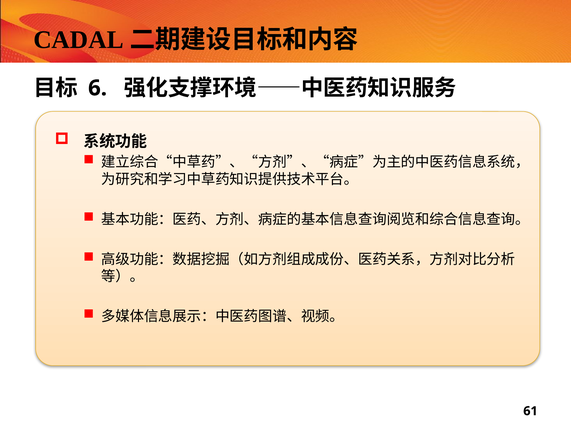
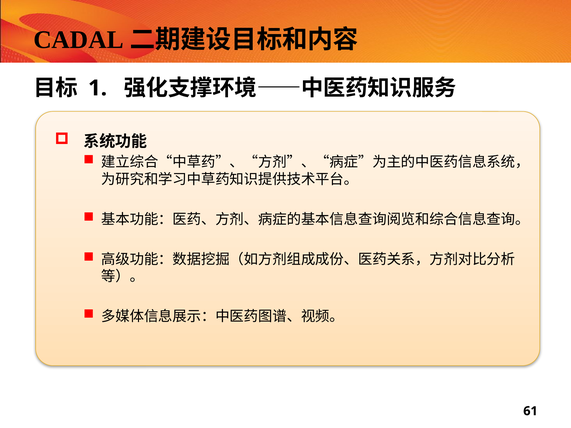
6: 6 -> 1
